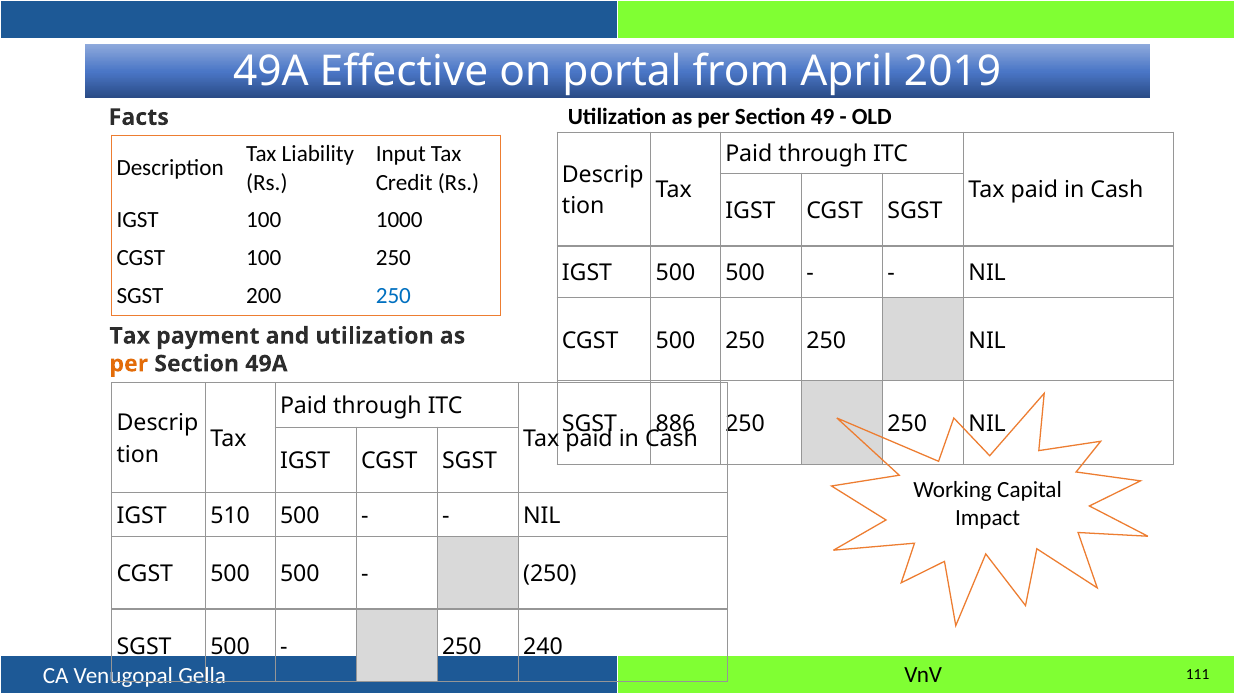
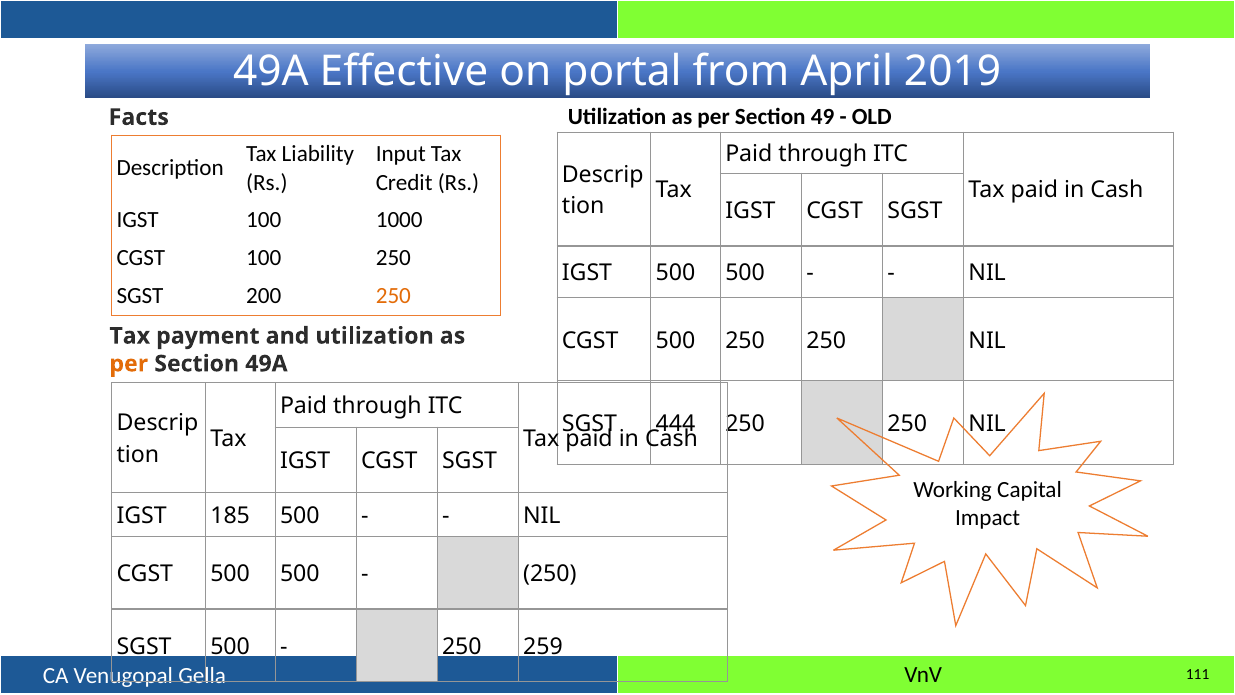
250 at (393, 296) colour: blue -> orange
886: 886 -> 444
510: 510 -> 185
240: 240 -> 259
